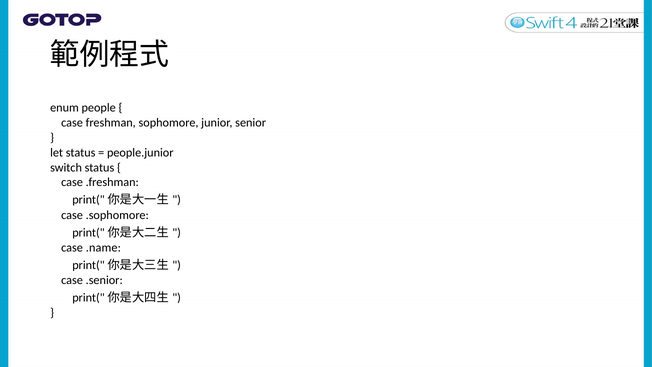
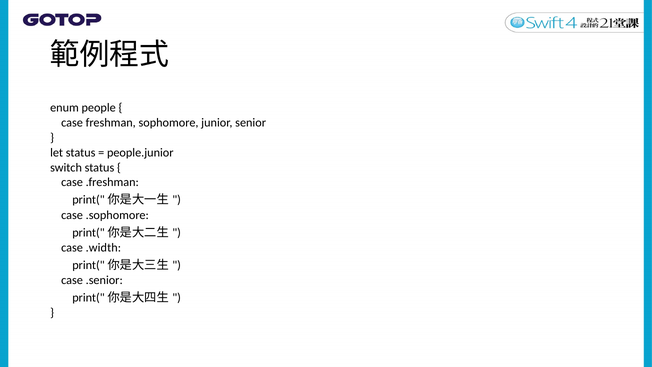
.name: .name -> .width
